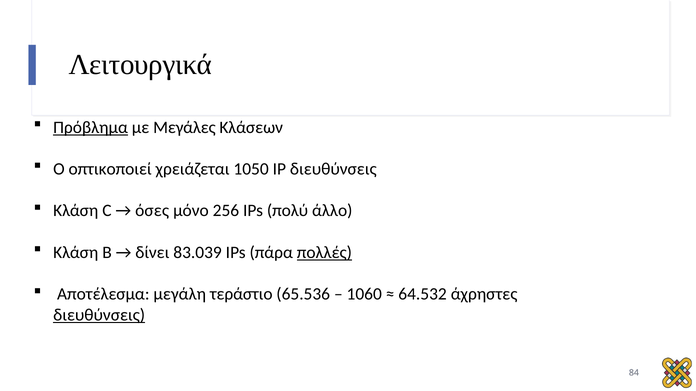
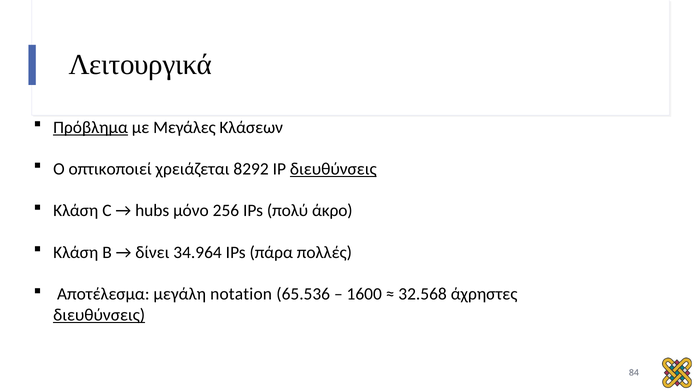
1050: 1050 -> 8292
διευθύνσεις at (333, 169) underline: none -> present
όσες: όσες -> hubs
άλλο: άλλο -> άκρο
83.039: 83.039 -> 34.964
πολλές underline: present -> none
τεράστιο: τεράστιο -> notation
1060: 1060 -> 1600
64.532: 64.532 -> 32.568
